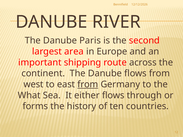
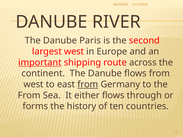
largest area: area -> west
important underline: none -> present
What at (29, 95): What -> From
